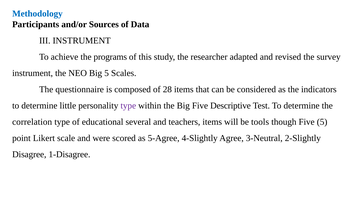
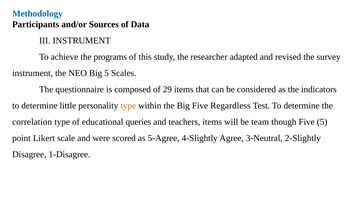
28: 28 -> 29
type at (128, 105) colour: purple -> orange
Descriptive: Descriptive -> Regardless
several: several -> queries
tools: tools -> team
